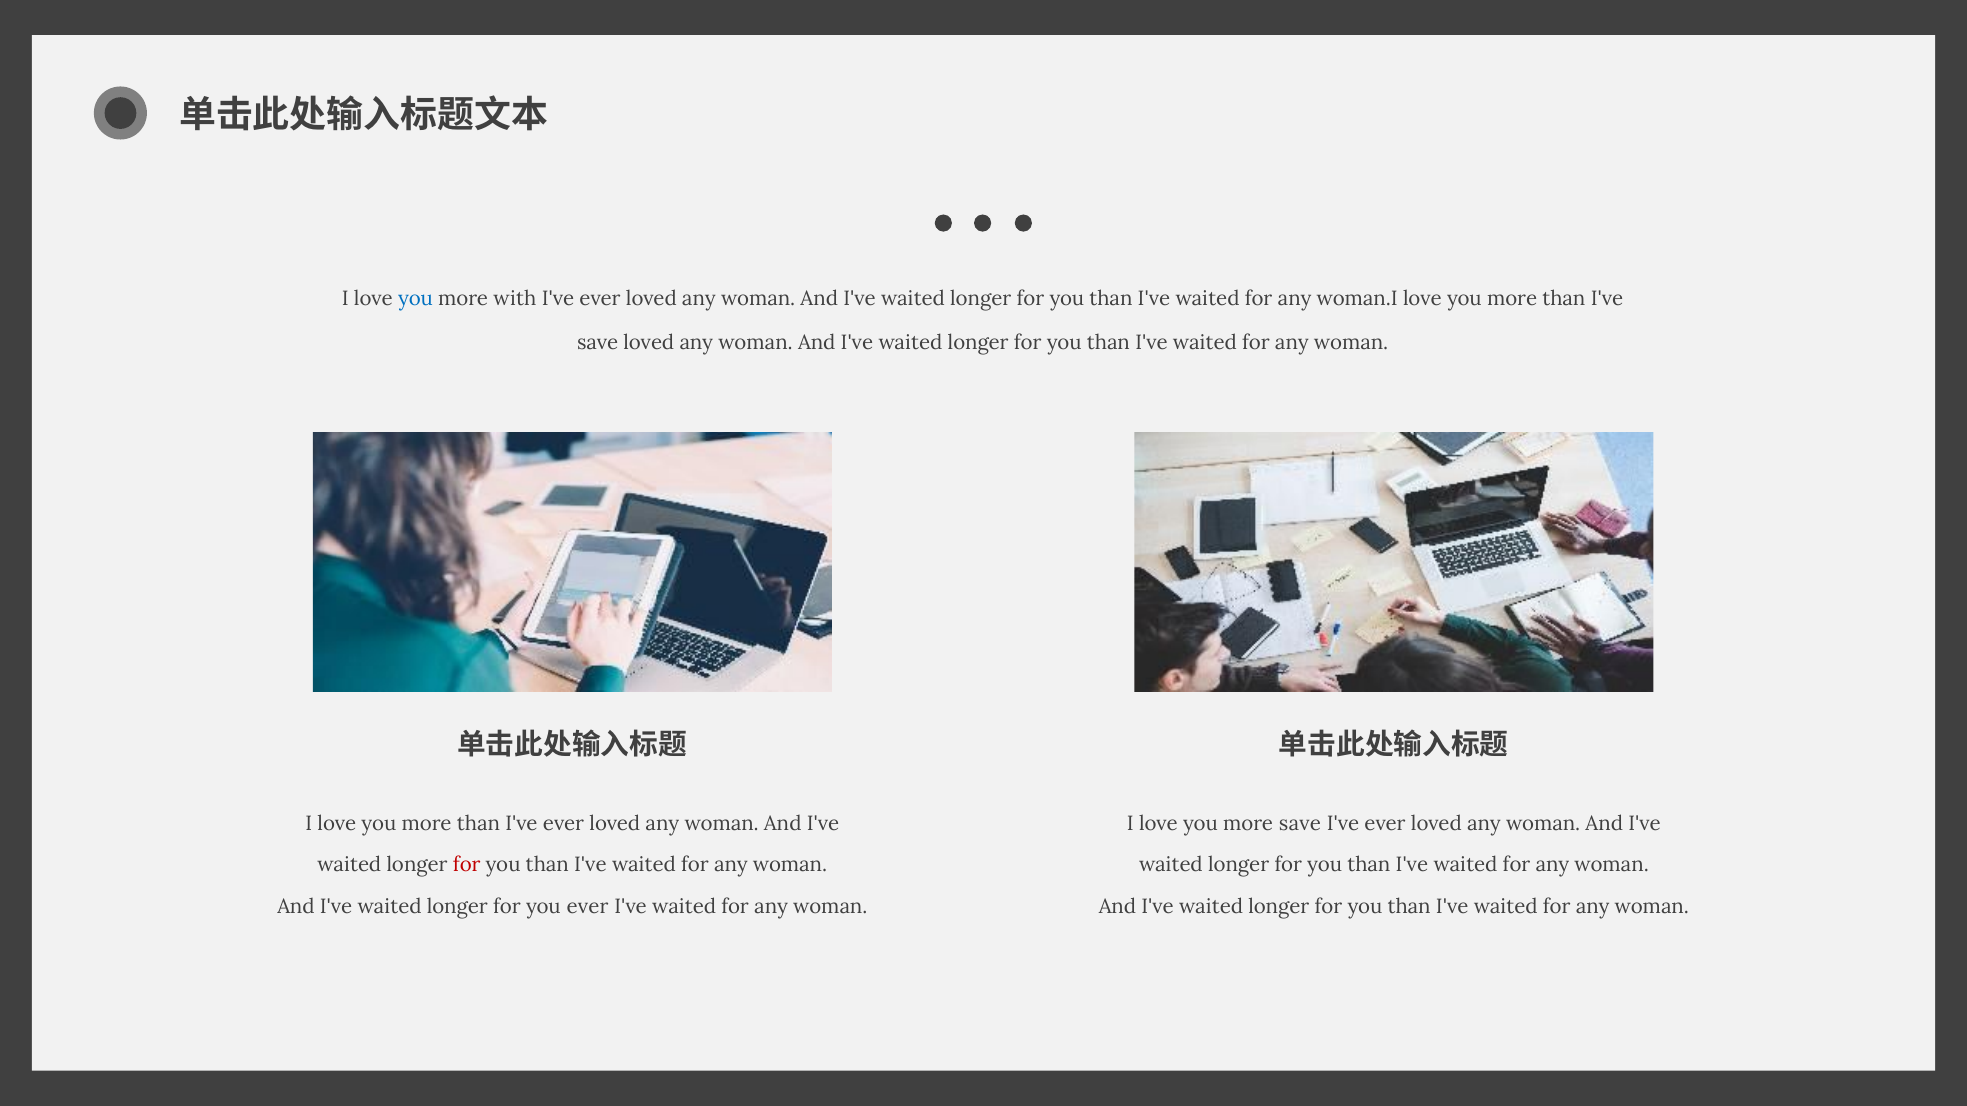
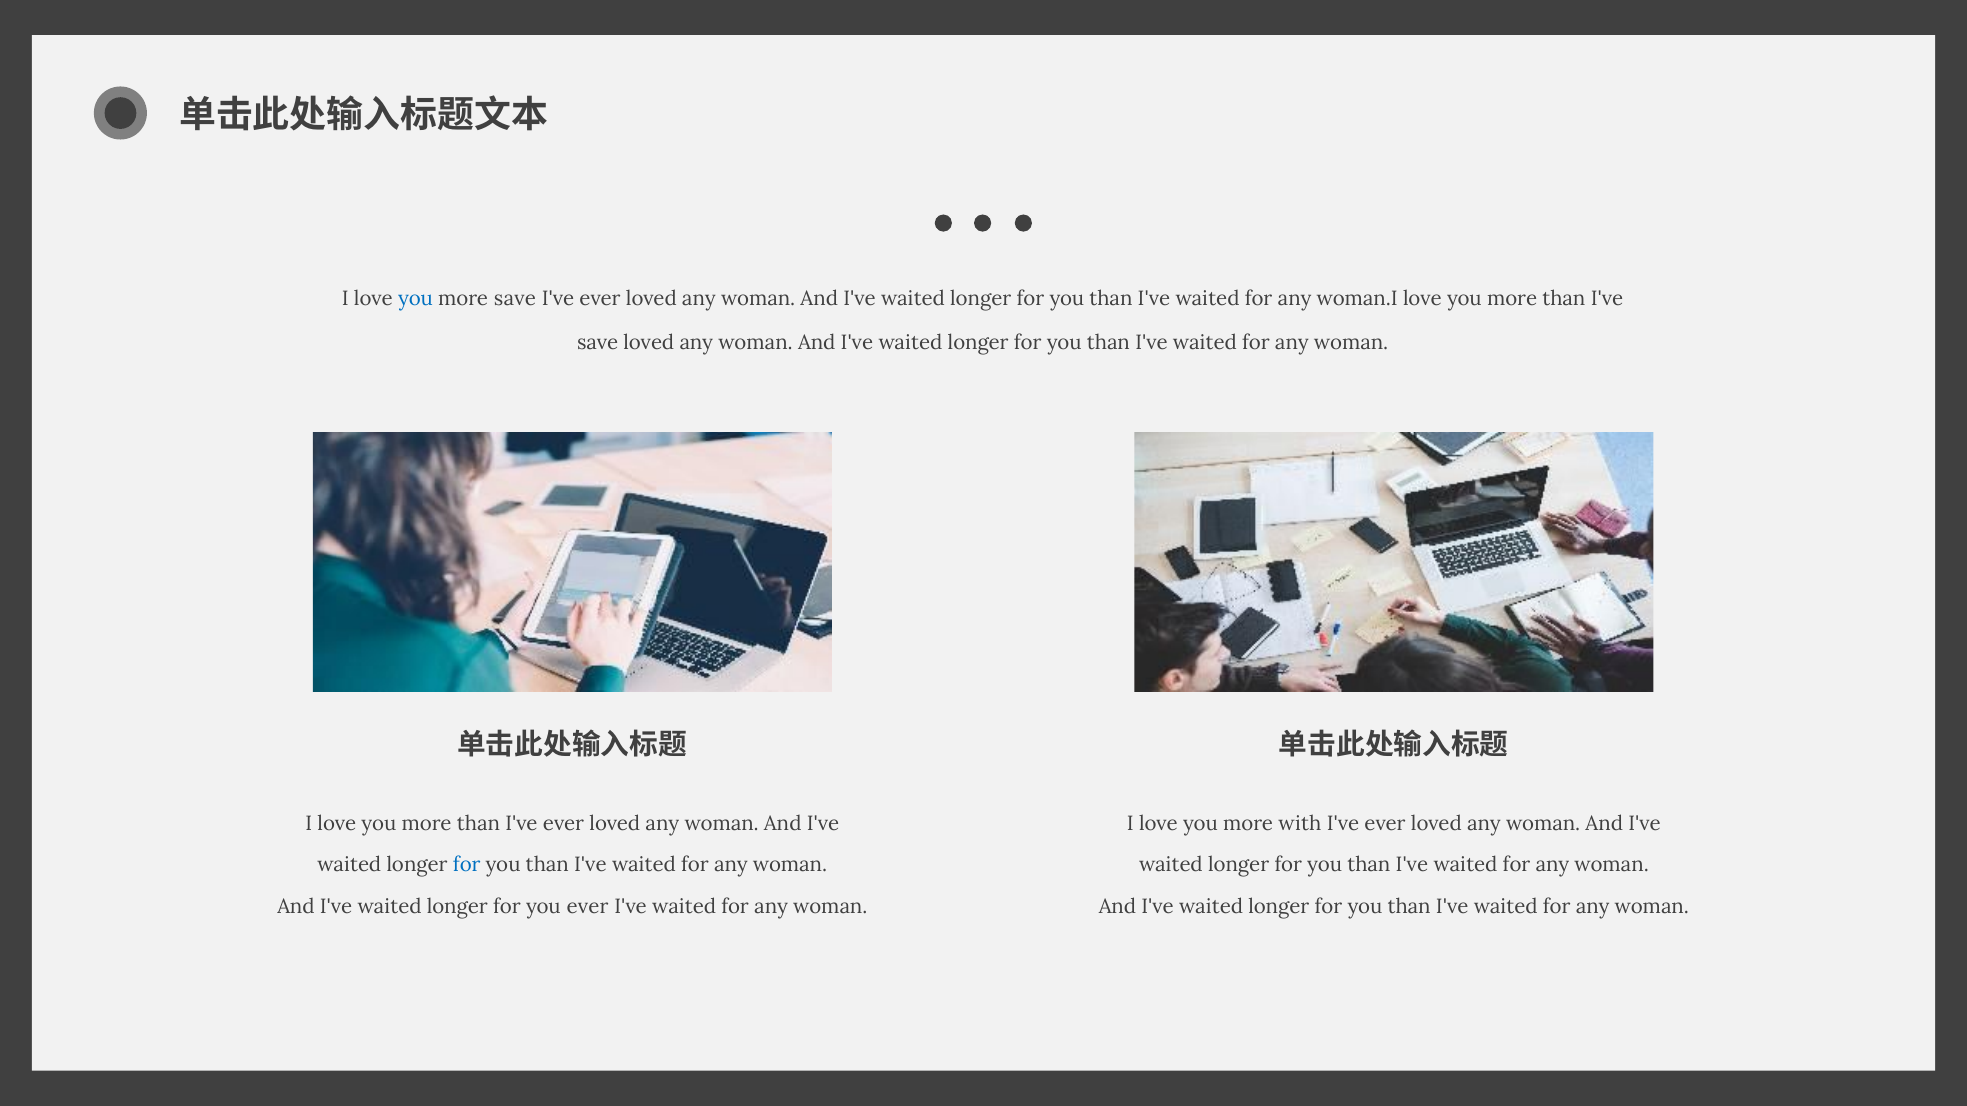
more with: with -> save
more save: save -> with
for at (467, 865) colour: red -> blue
